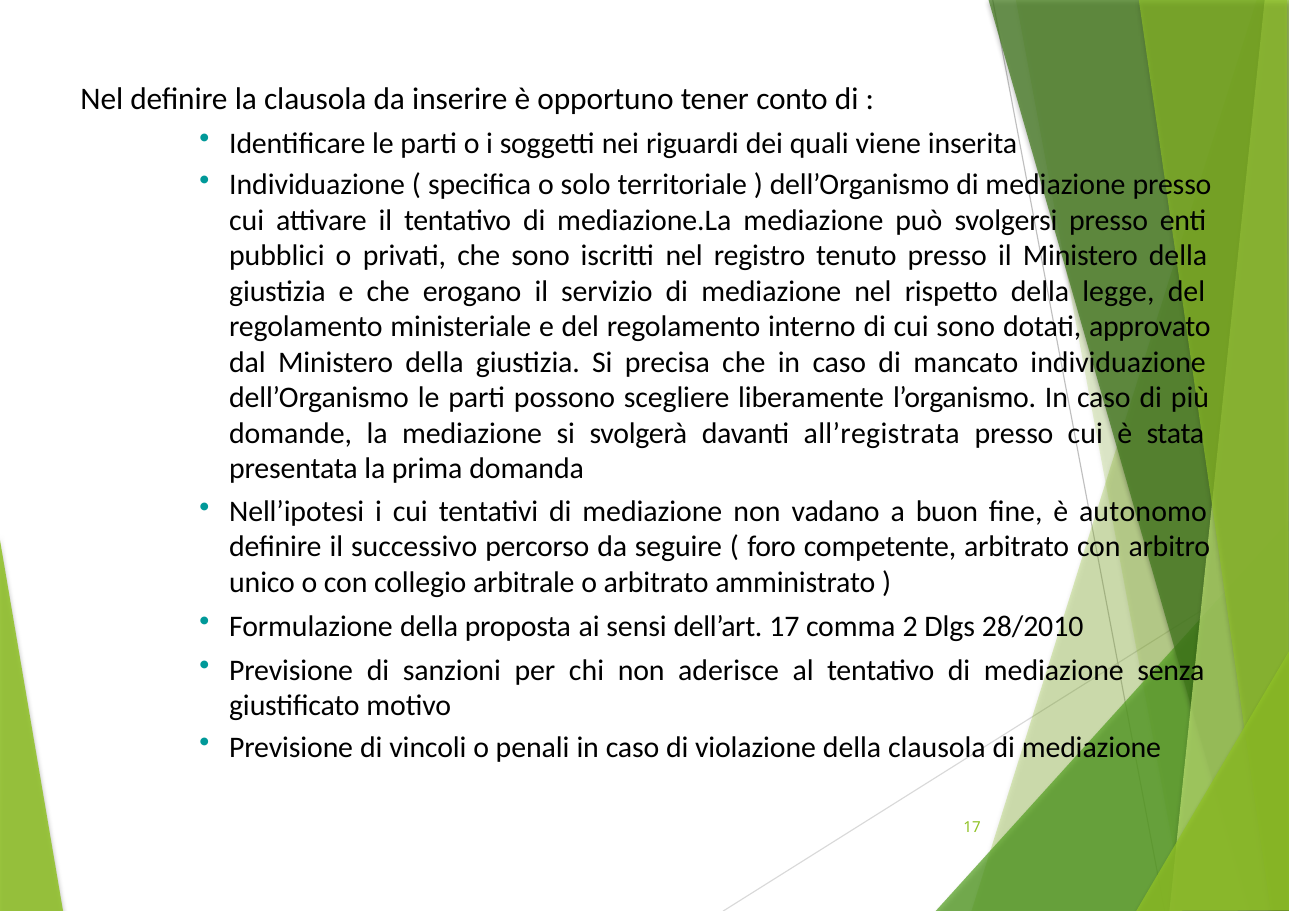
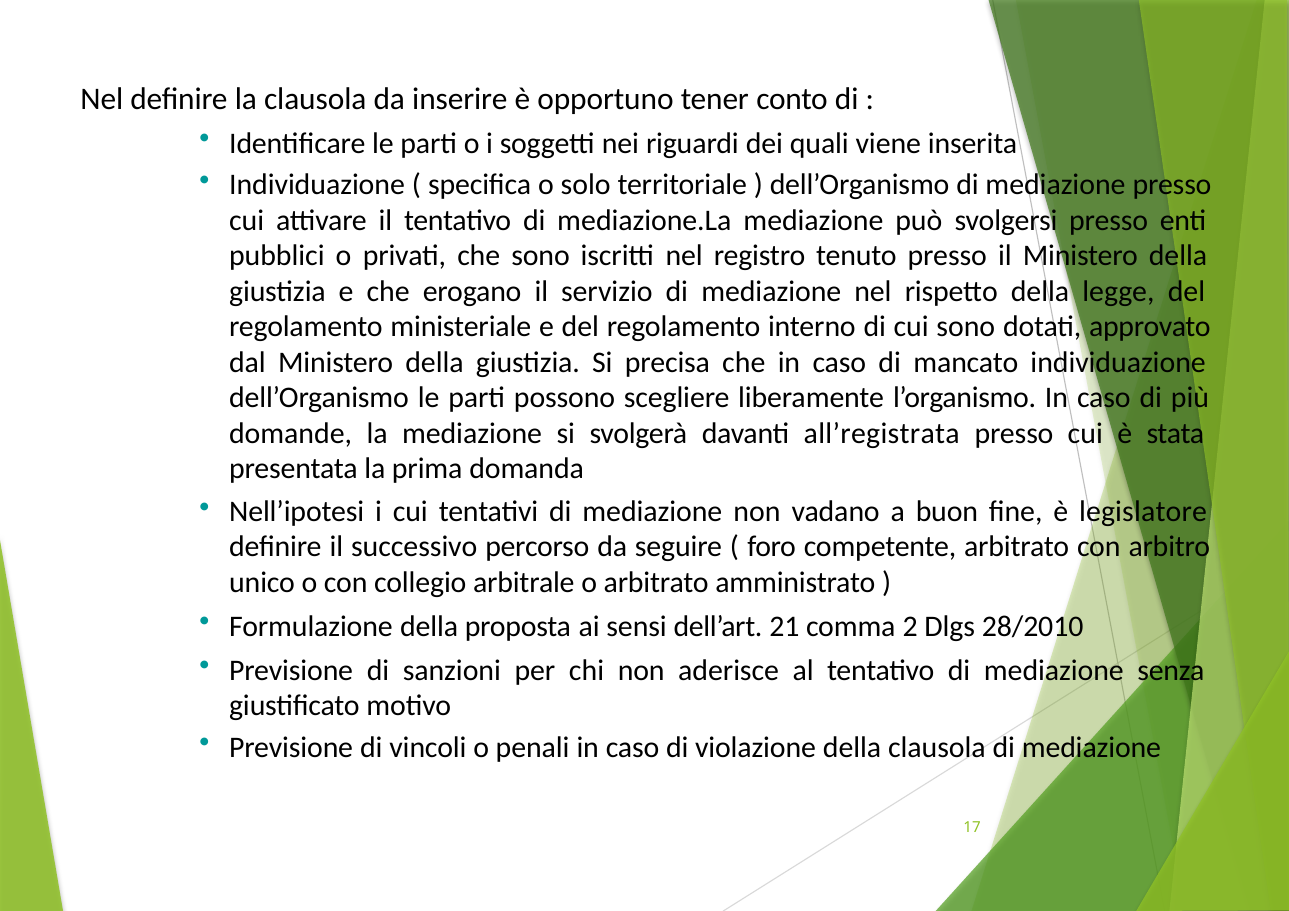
autonomo: autonomo -> legislatore
dell’art 17: 17 -> 21
